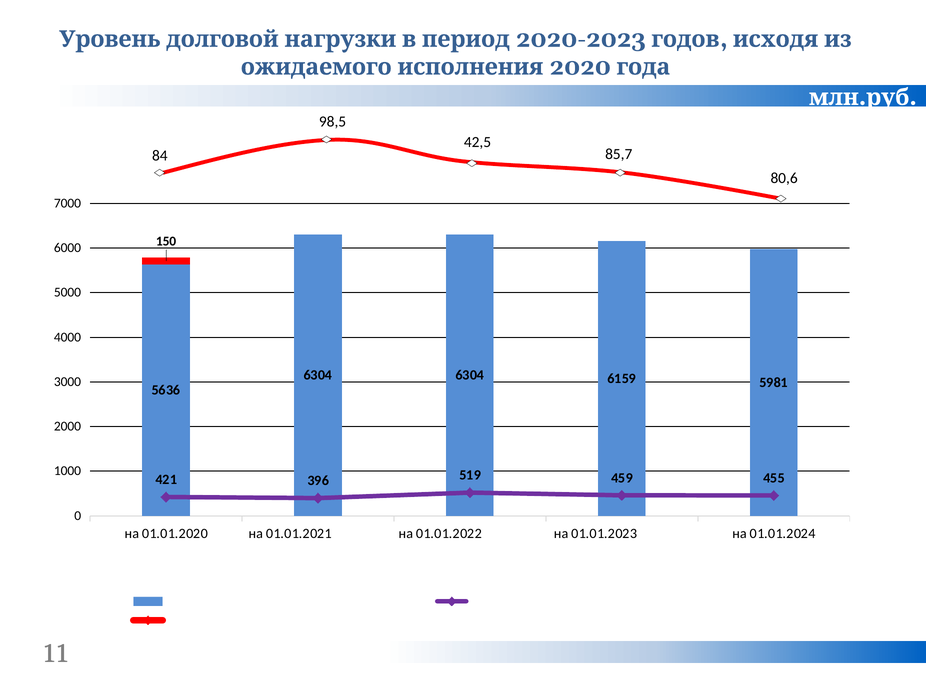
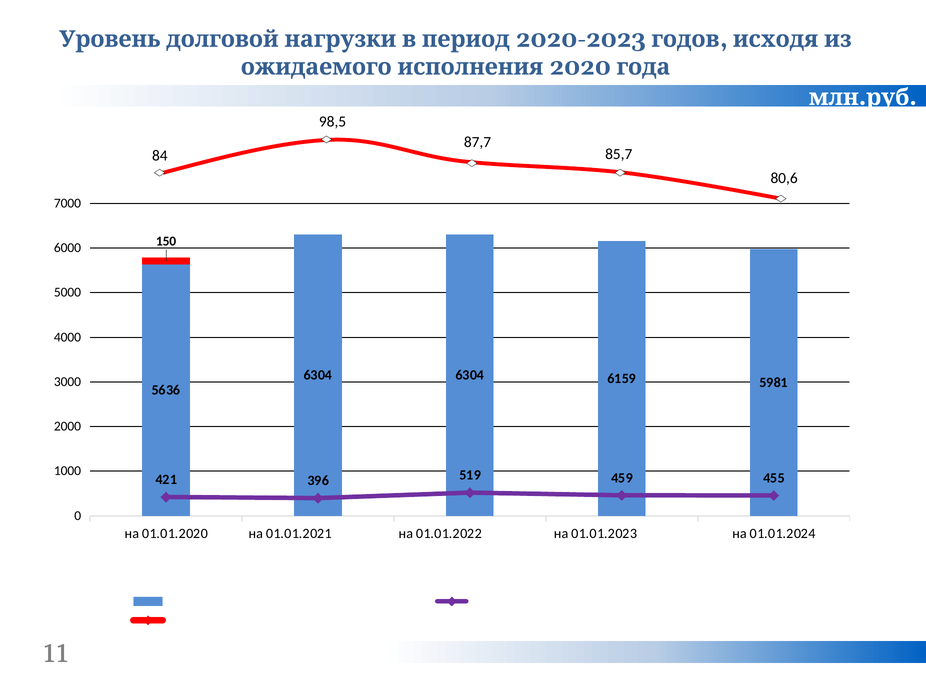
42,5: 42,5 -> 87,7
